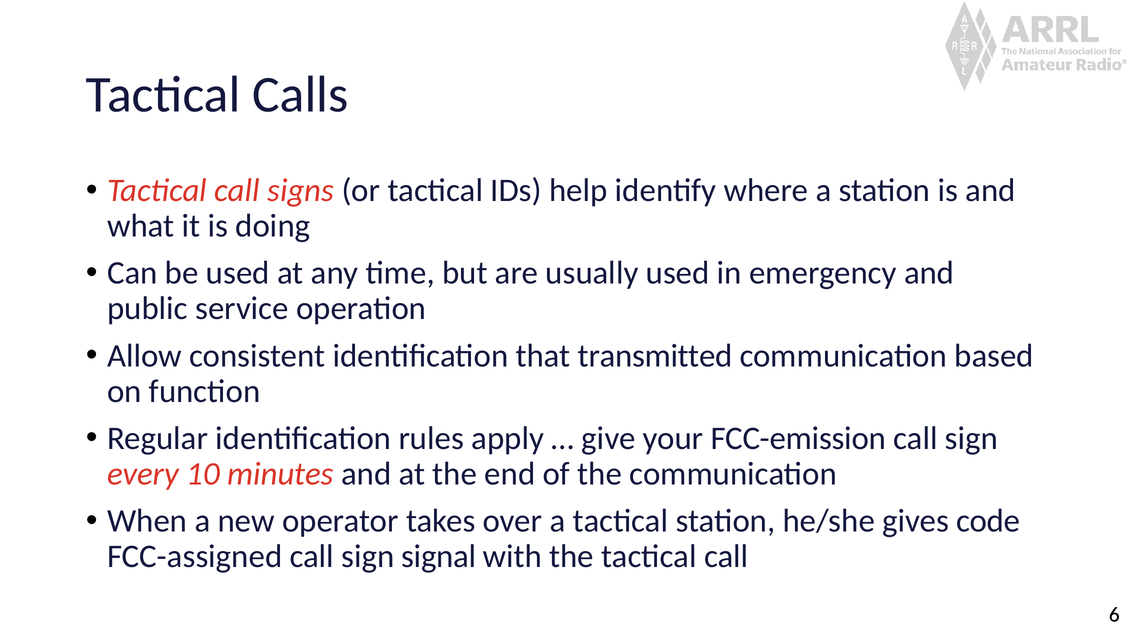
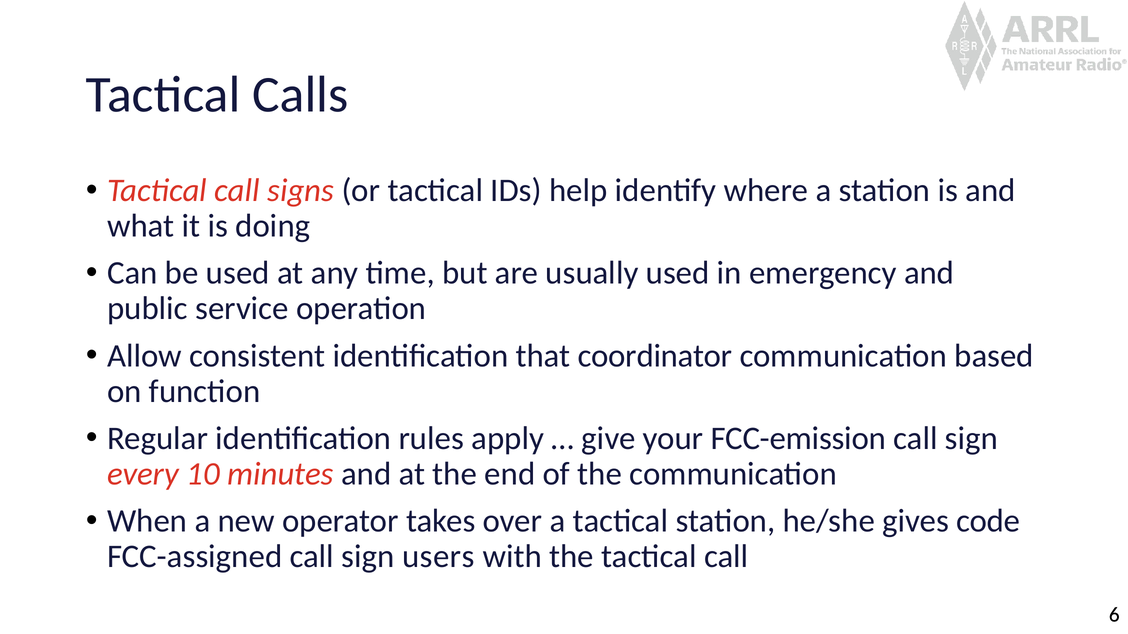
transmitted: transmitted -> coordinator
signal: signal -> users
